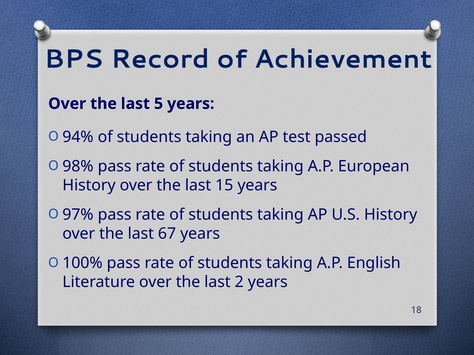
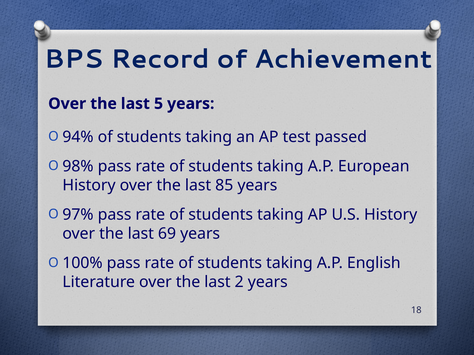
15: 15 -> 85
67: 67 -> 69
